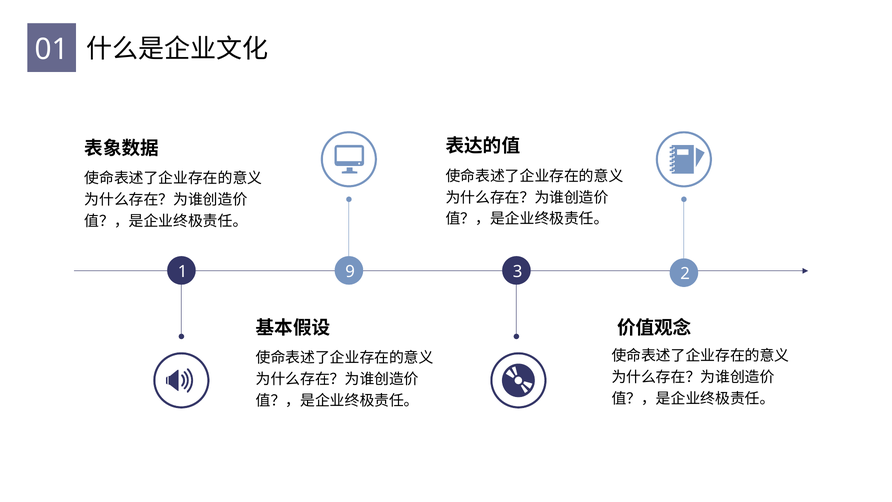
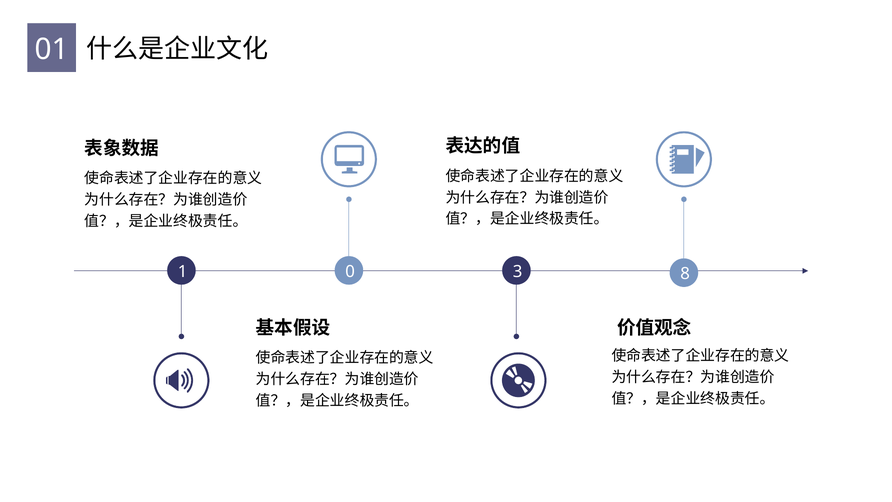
9: 9 -> 0
2: 2 -> 8
